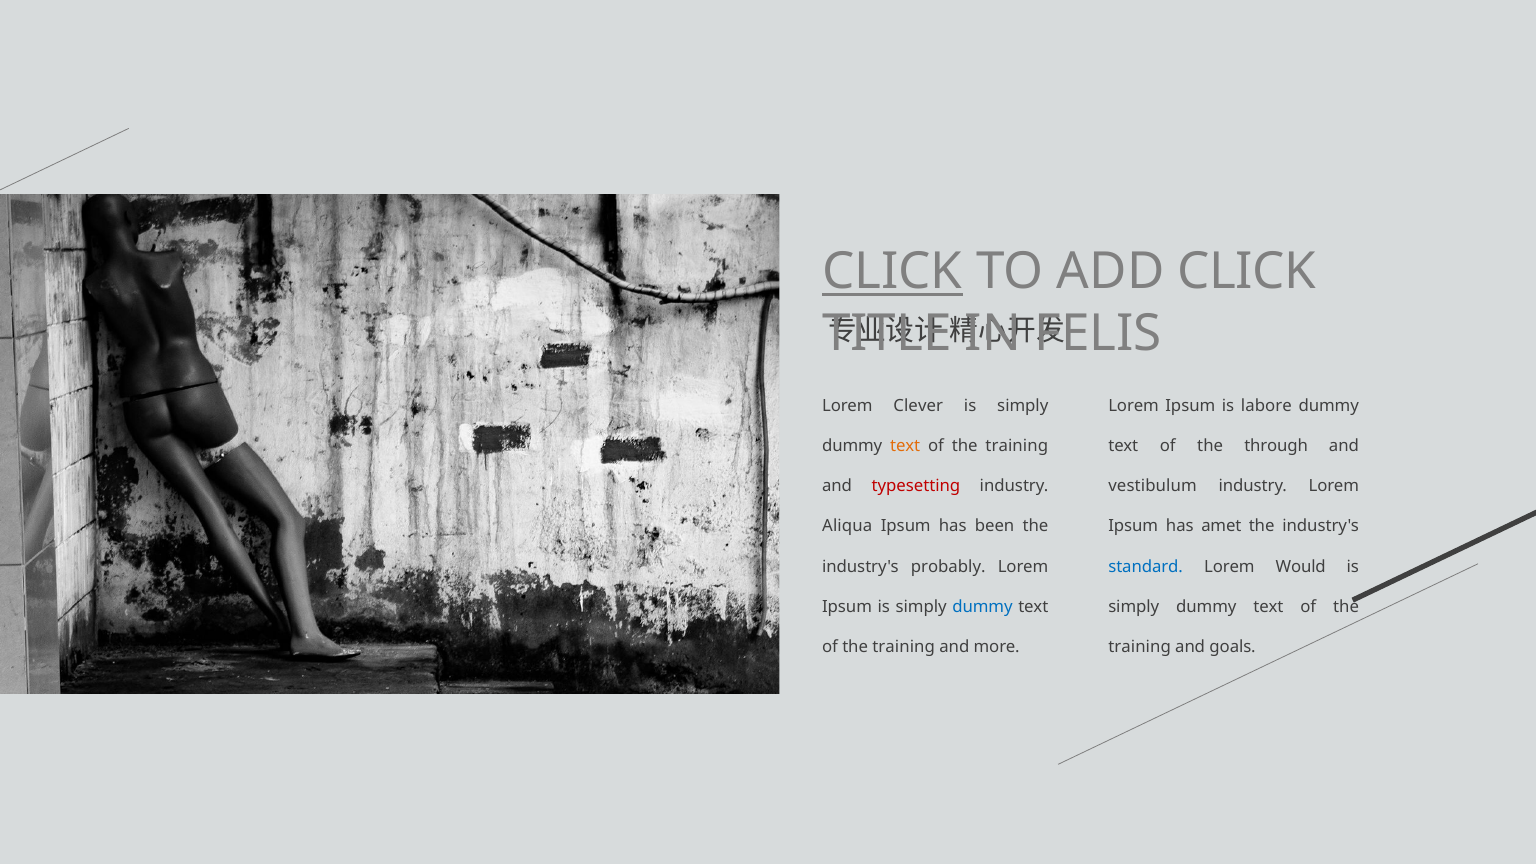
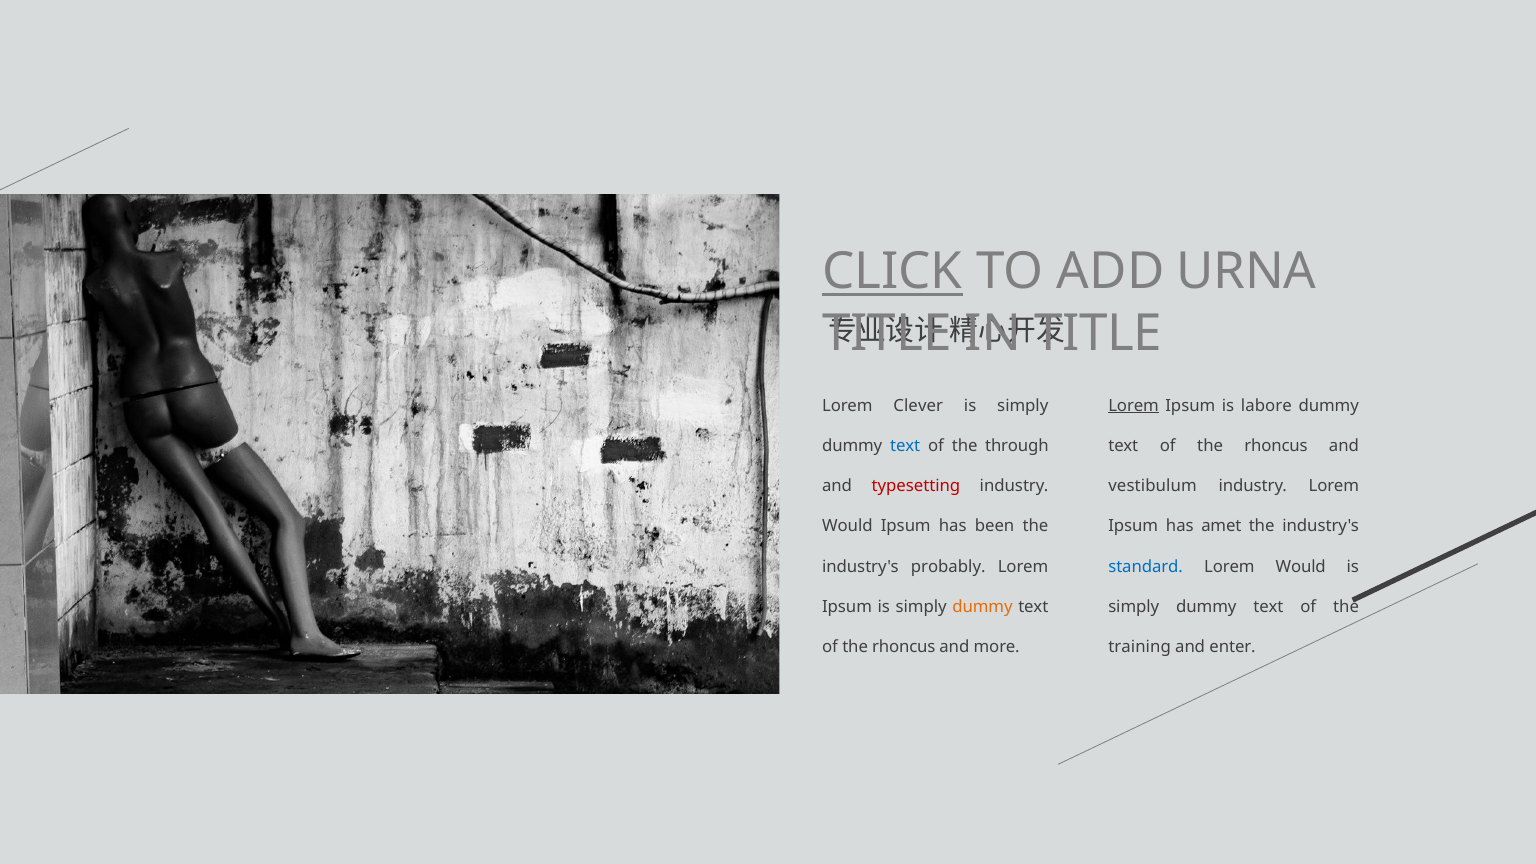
ADD CLICK: CLICK -> URNA
FELIS at (1098, 334): FELIS -> TITLE
Lorem at (1134, 406) underline: none -> present
text at (905, 446) colour: orange -> blue
training at (1017, 446): training -> through
through at (1276, 446): through -> rhoncus
Aliqua at (847, 526): Aliqua -> Would
dummy at (982, 607) colour: blue -> orange
training at (904, 647): training -> rhoncus
goals: goals -> enter
